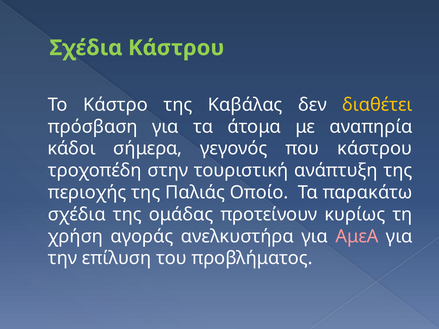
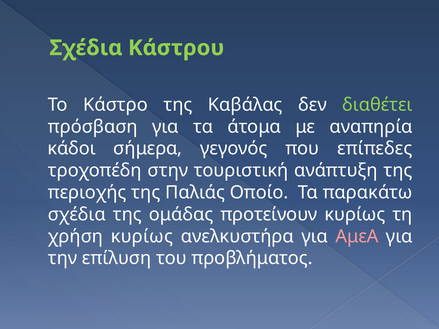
διαθέτει colour: yellow -> light green
που κάστρου: κάστρου -> επίπεδες
χρήση αγοράς: αγοράς -> κυρίως
